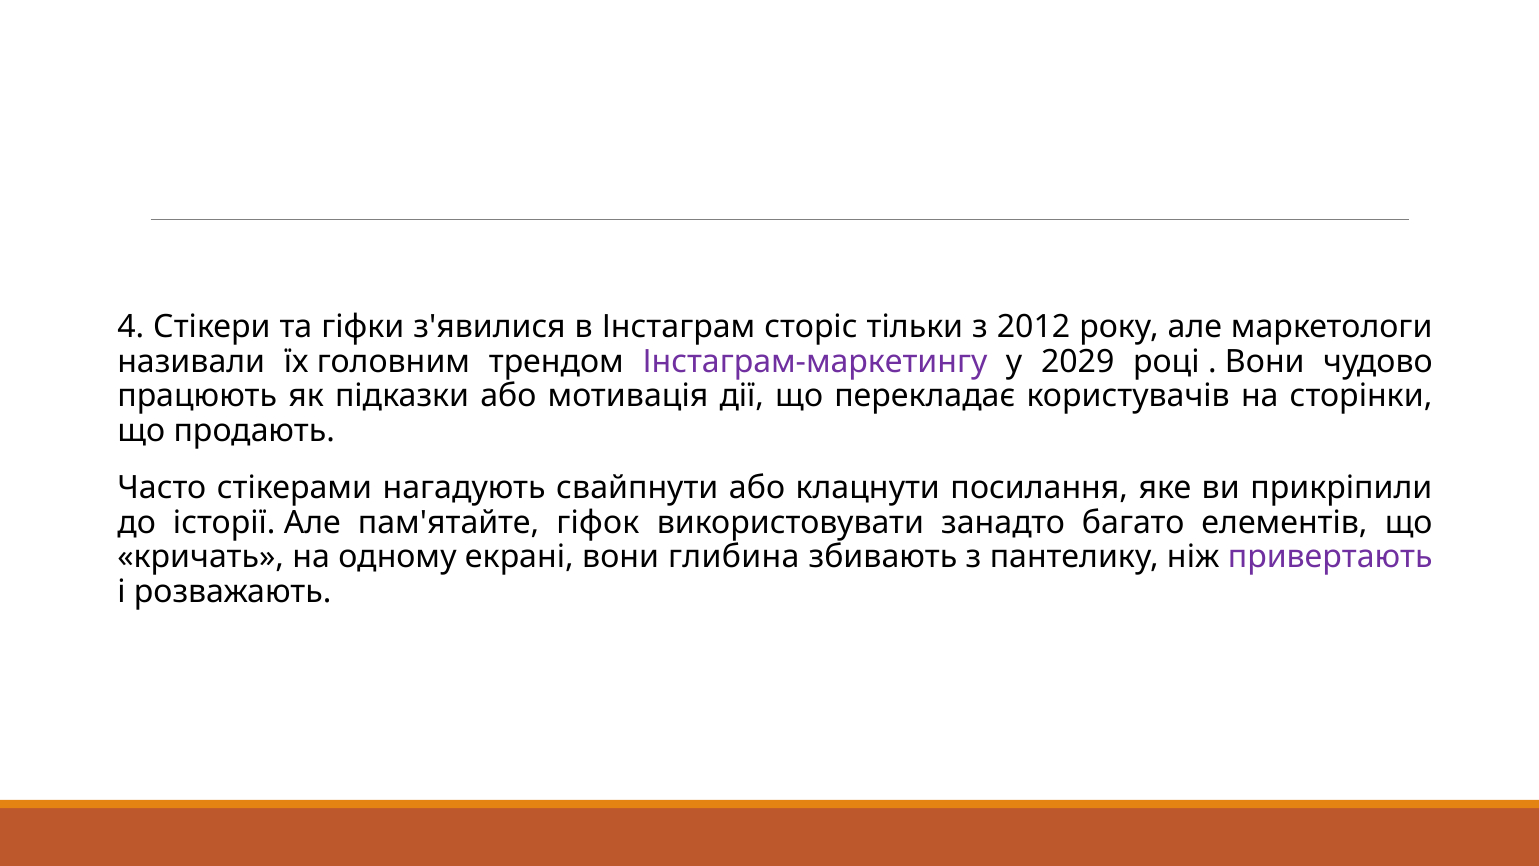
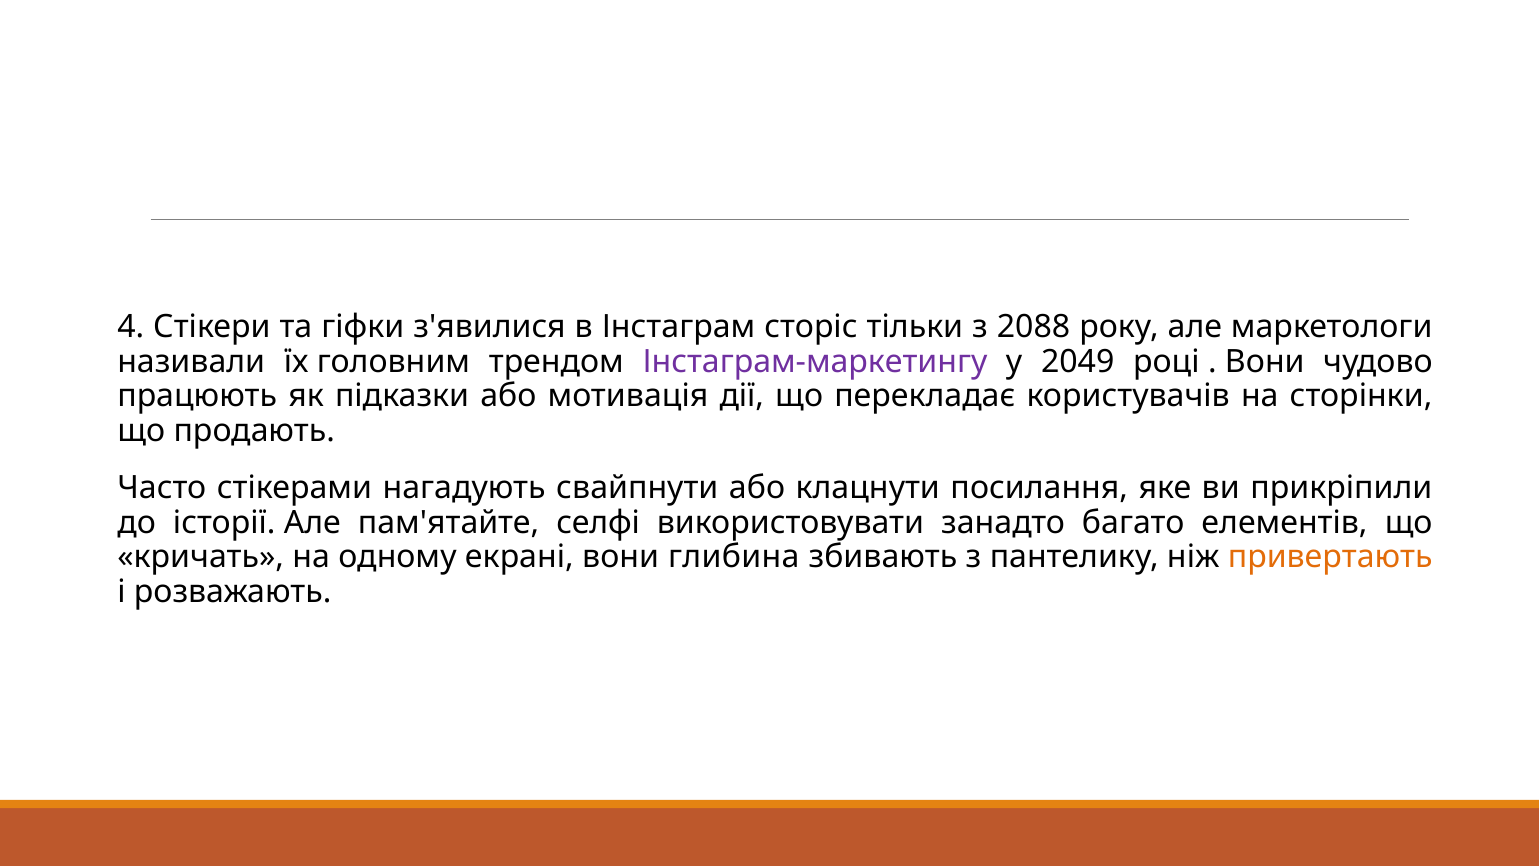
2012: 2012 -> 2088
2029: 2029 -> 2049
гіфок: гіфок -> селфі
привертають colour: purple -> orange
